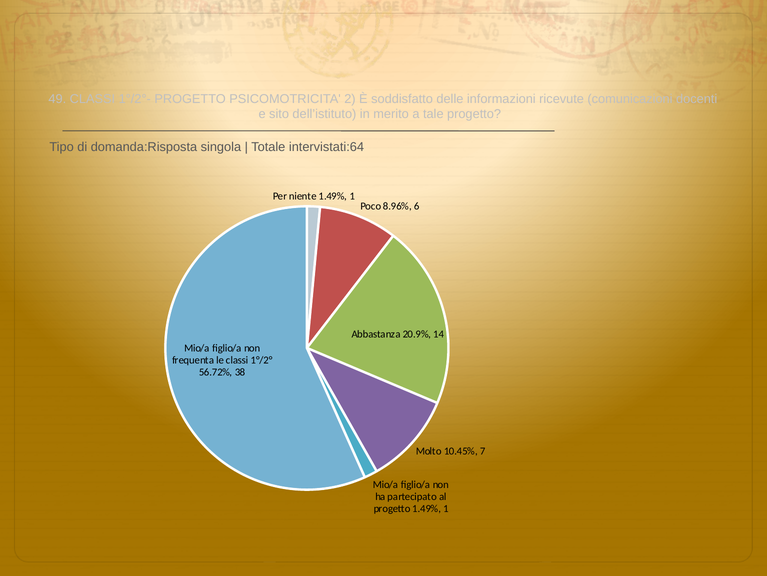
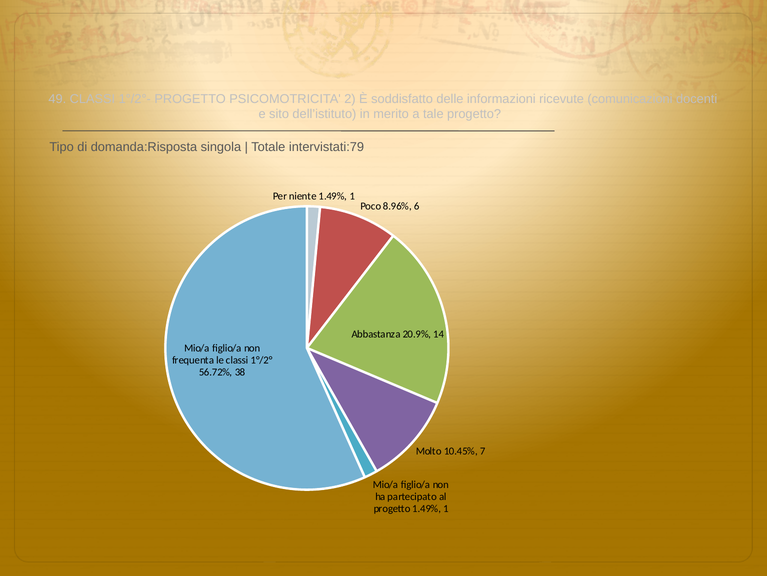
intervistati:64: intervistati:64 -> intervistati:79
